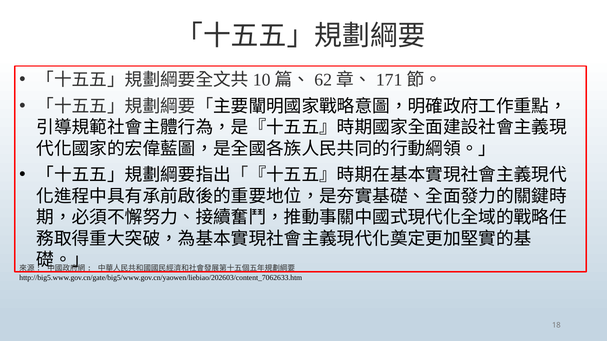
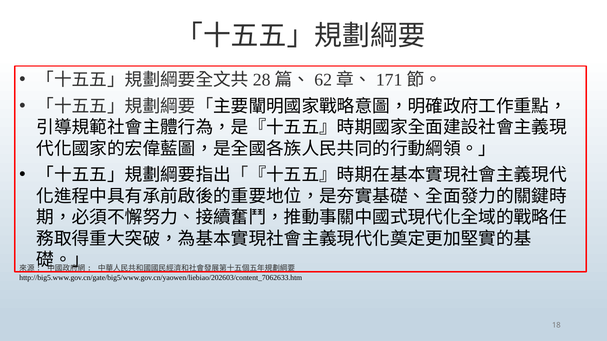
10: 10 -> 28
